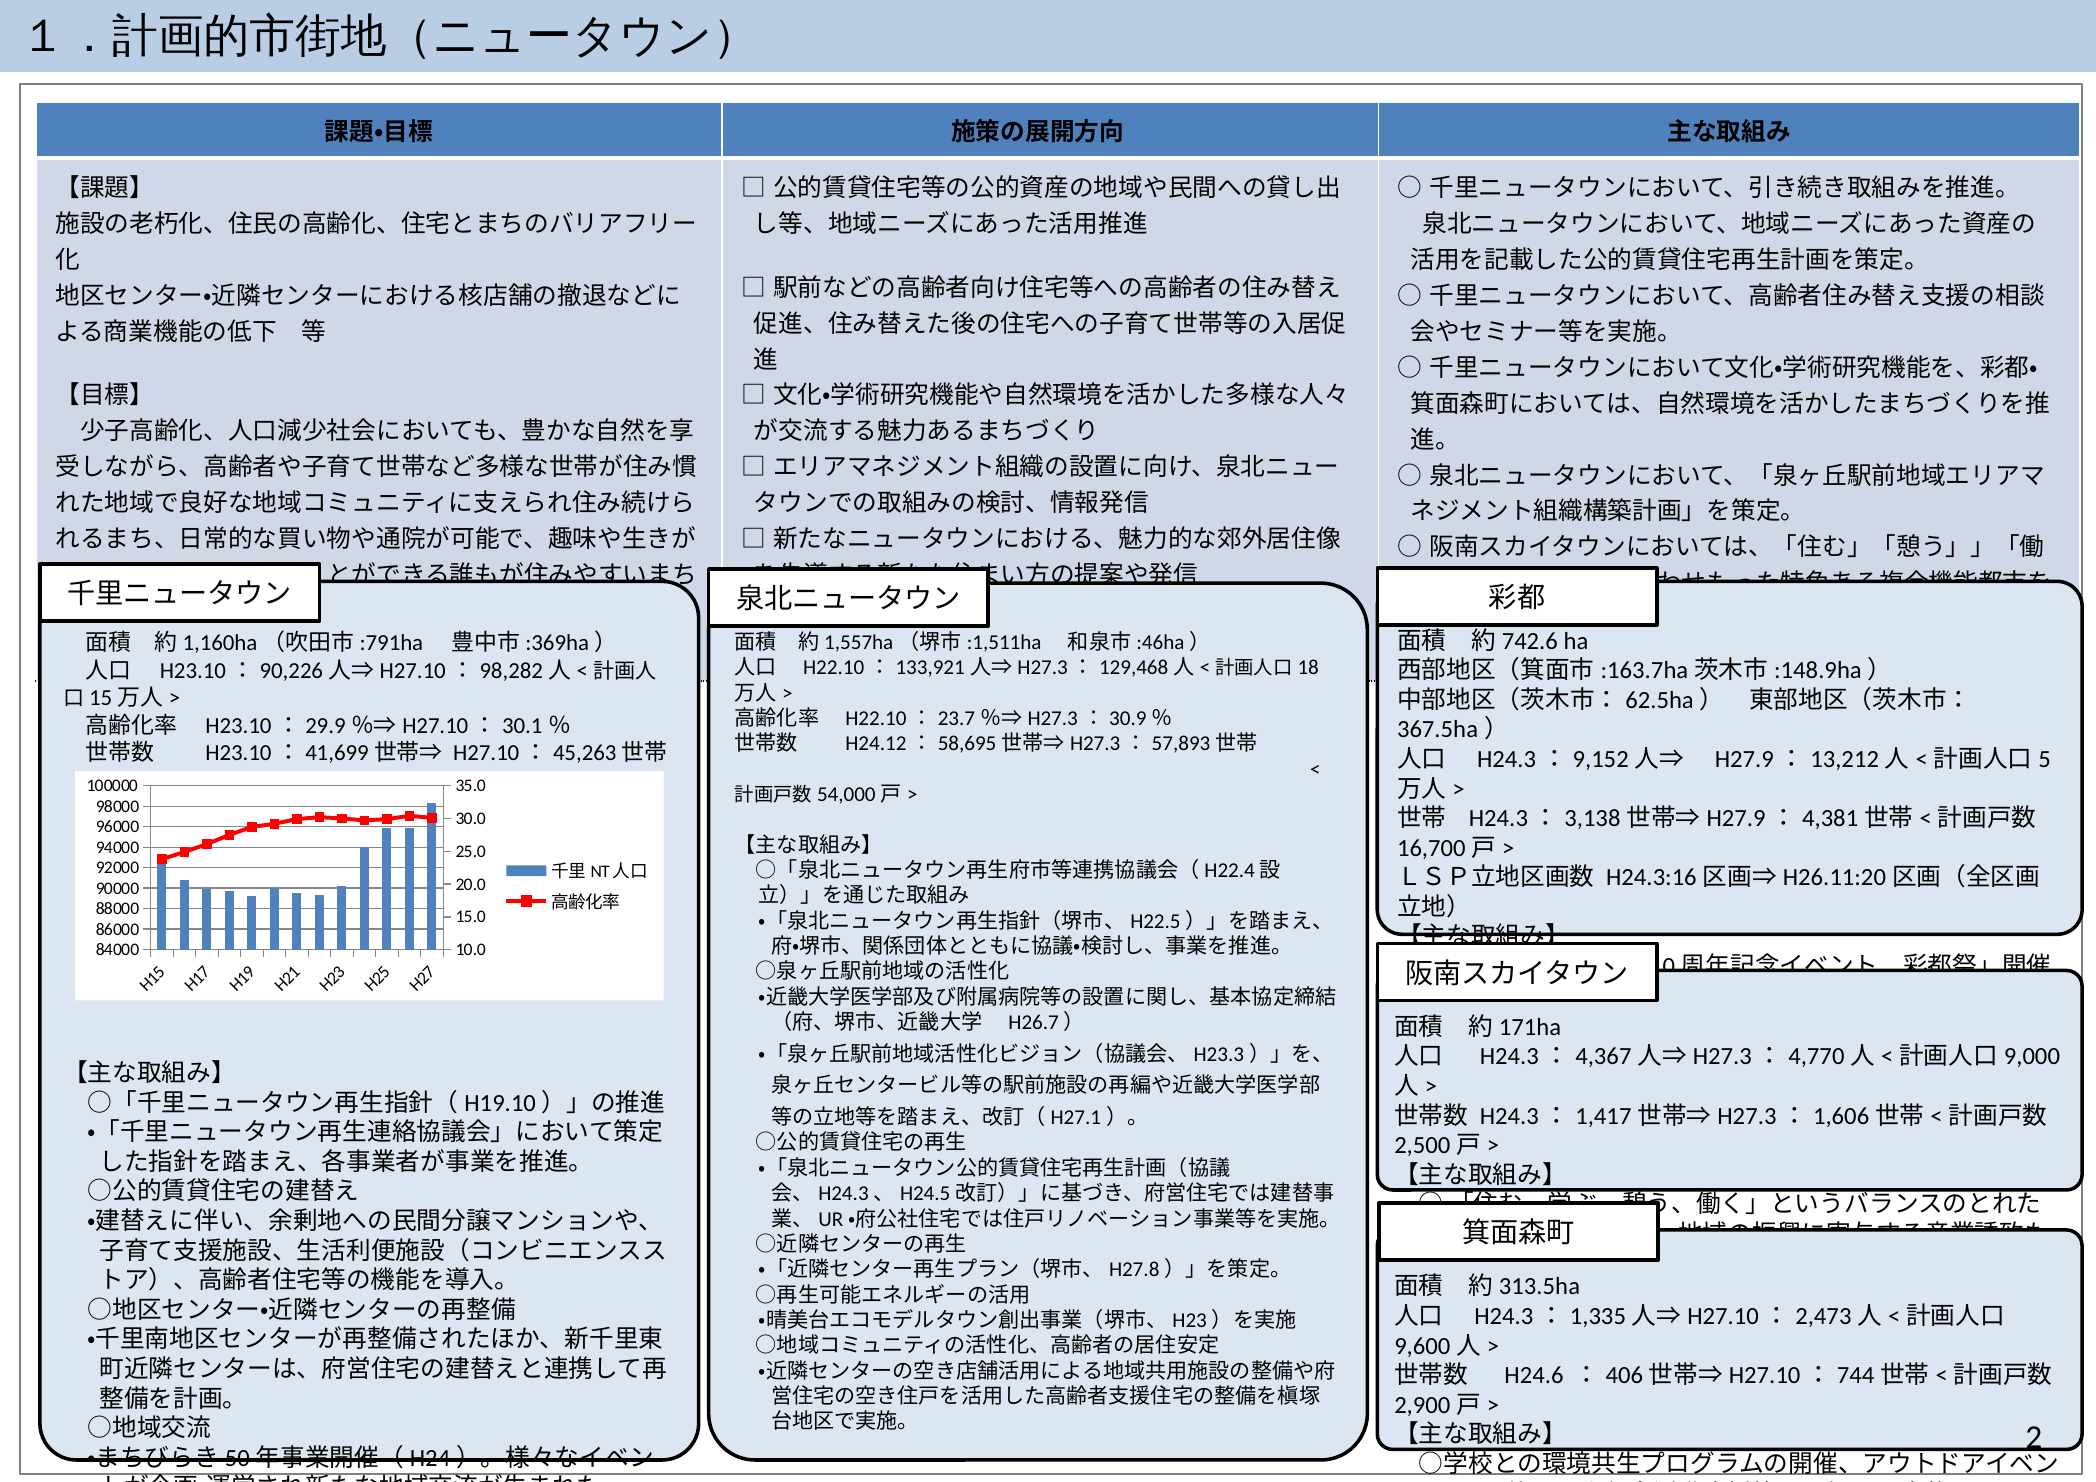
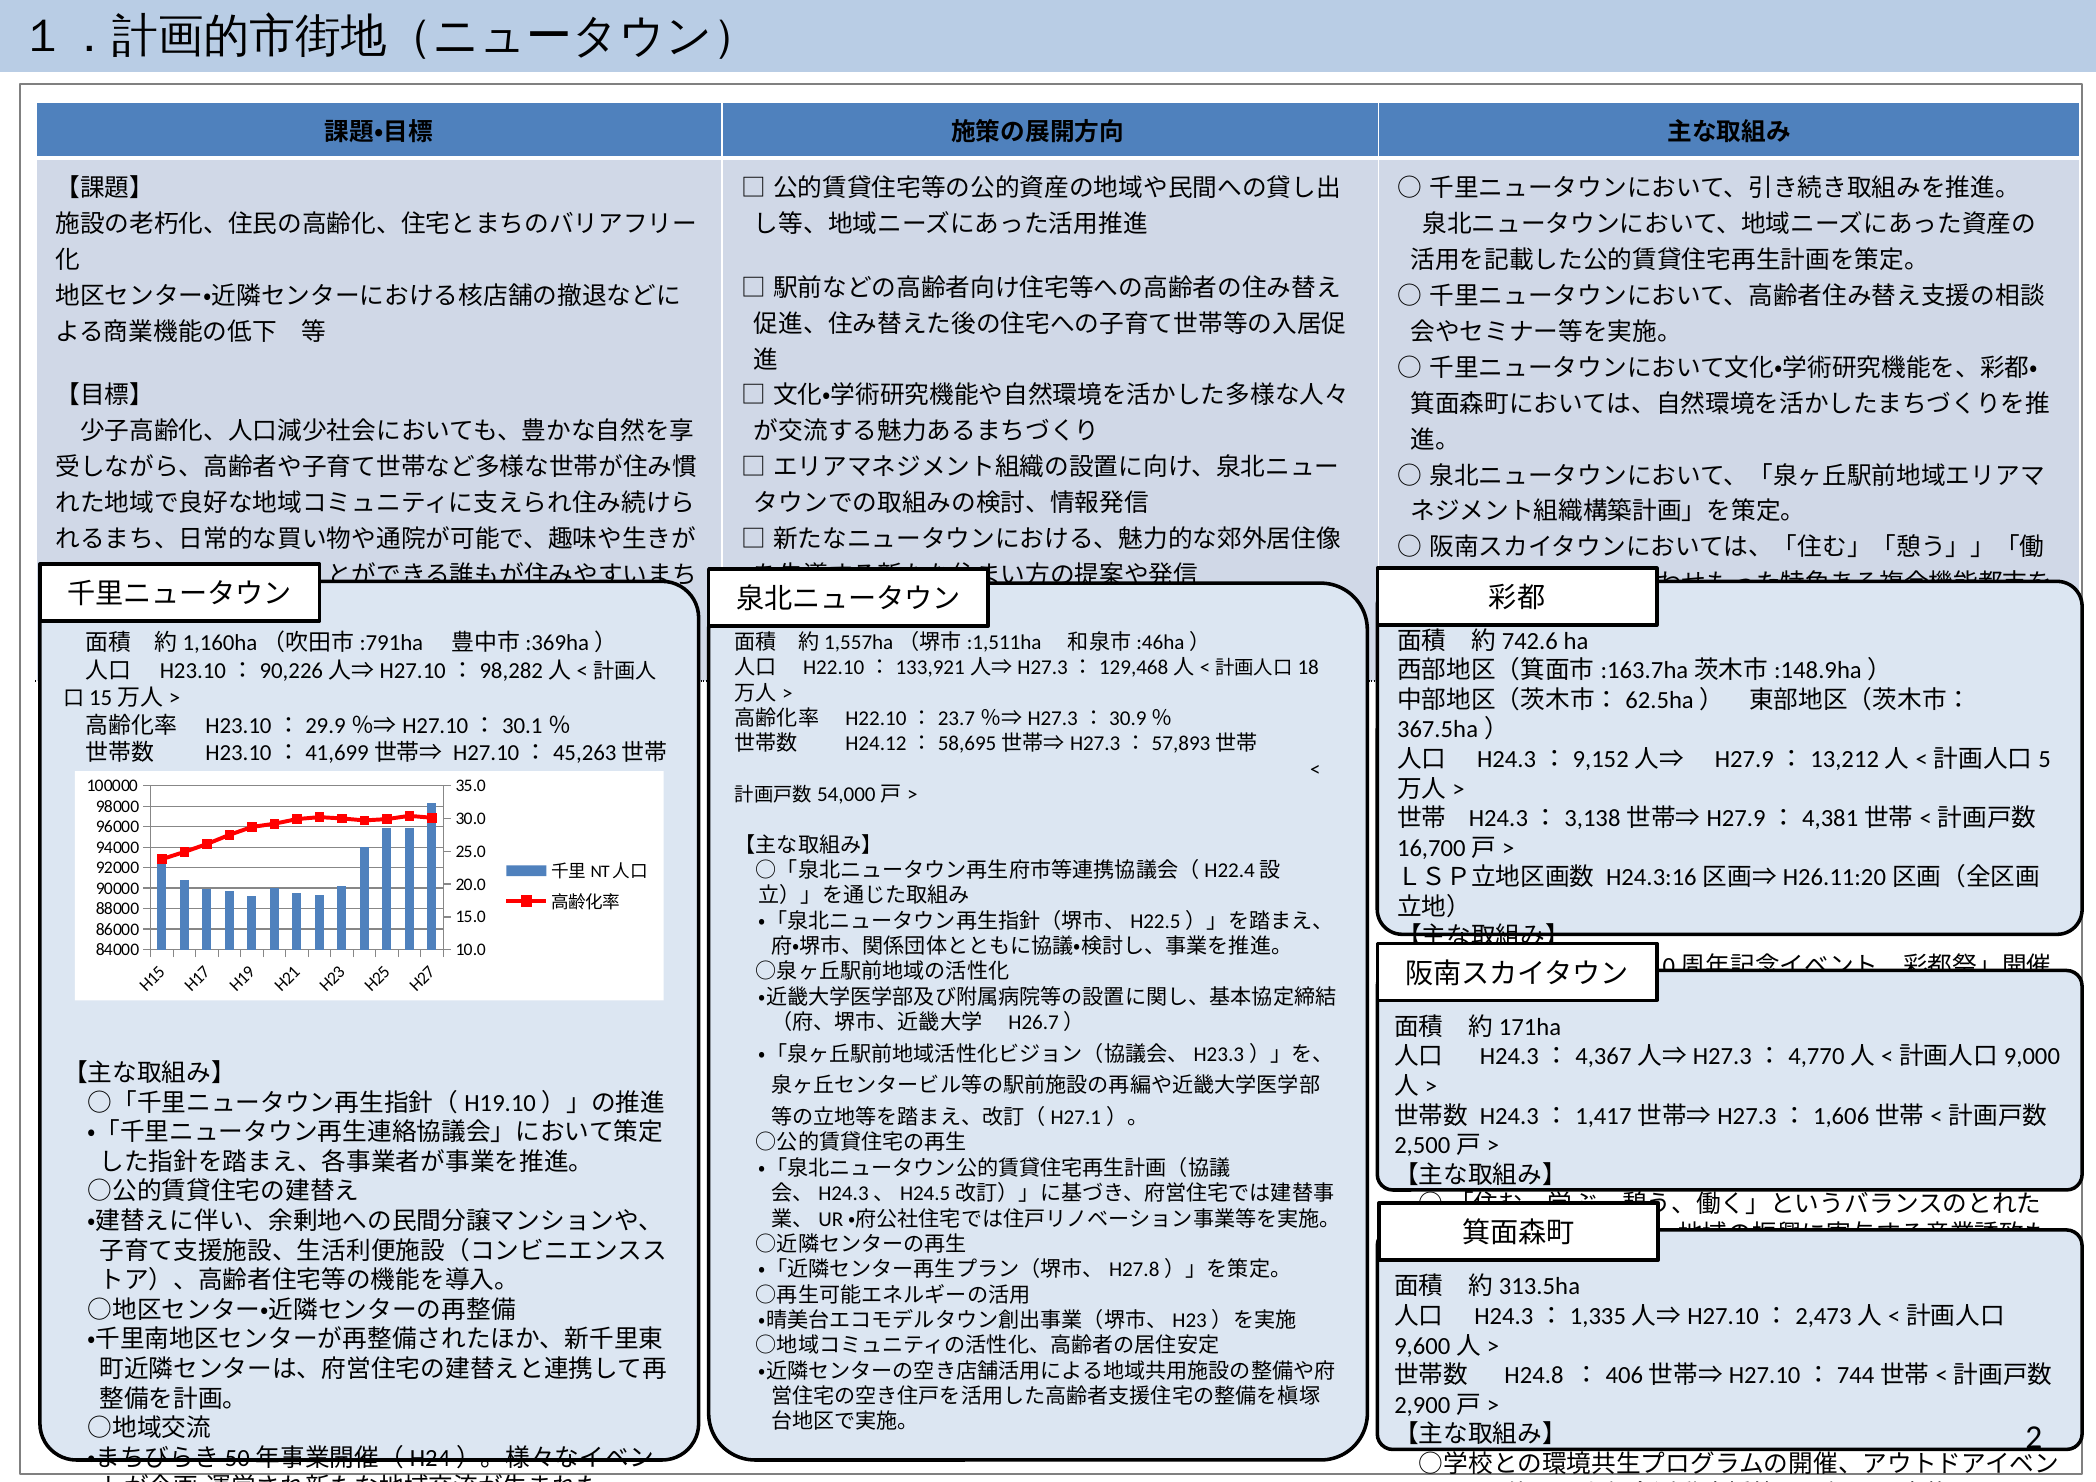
H24.6: H24.6 -> H24.8
